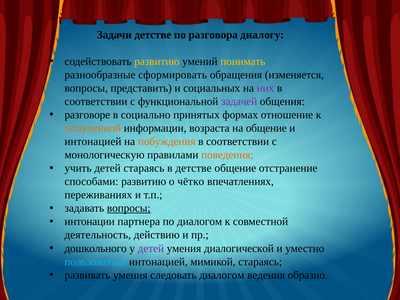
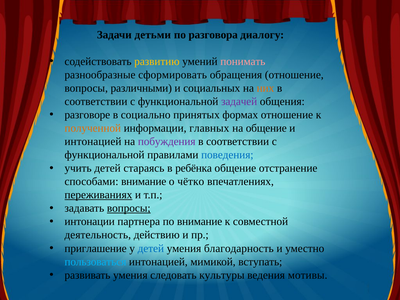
Задачи детстве: детстве -> детьми
понимать colour: yellow -> pink
обращения изменяется: изменяется -> отношение
представить: представить -> различными
них colour: purple -> orange
возраста: возраста -> главных
побуждения colour: orange -> purple
монологическую at (105, 155): монологическую -> функциональной
поведения colour: orange -> blue
в детстве: детстве -> ребёнка
способами развитию: развитию -> внимание
переживаниях underline: none -> present
по диалогом: диалогом -> внимание
дошкольного: дошкольного -> приглашение
детей at (151, 248) colour: purple -> blue
диалогической: диалогической -> благодарность
мимикой стараясь: стараясь -> вступать
следовать диалогом: диалогом -> культуры
образно: образно -> мотивы
